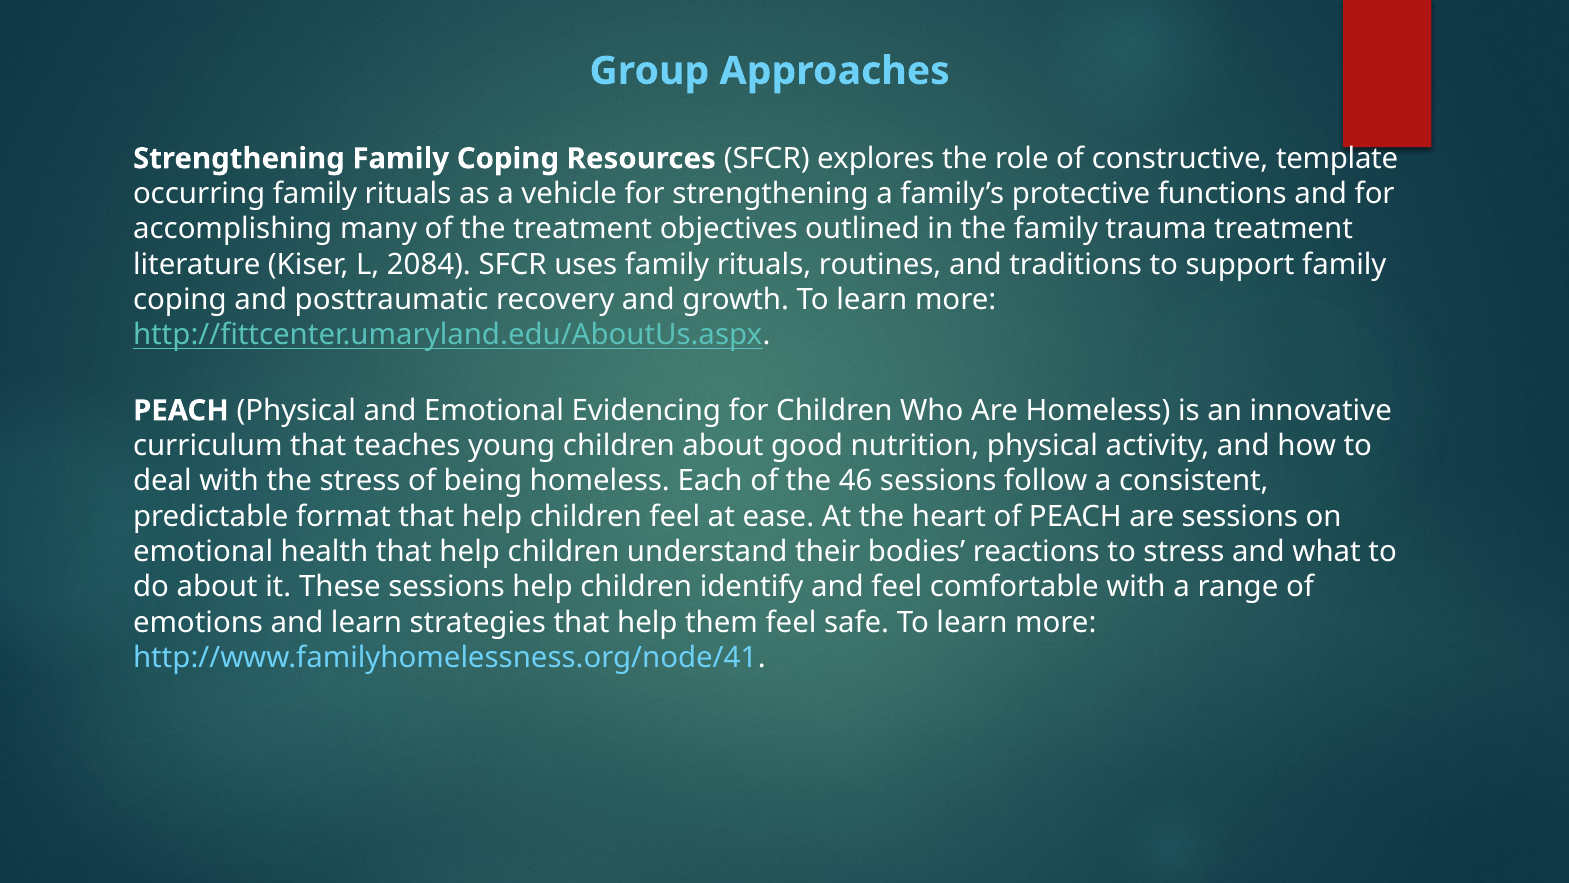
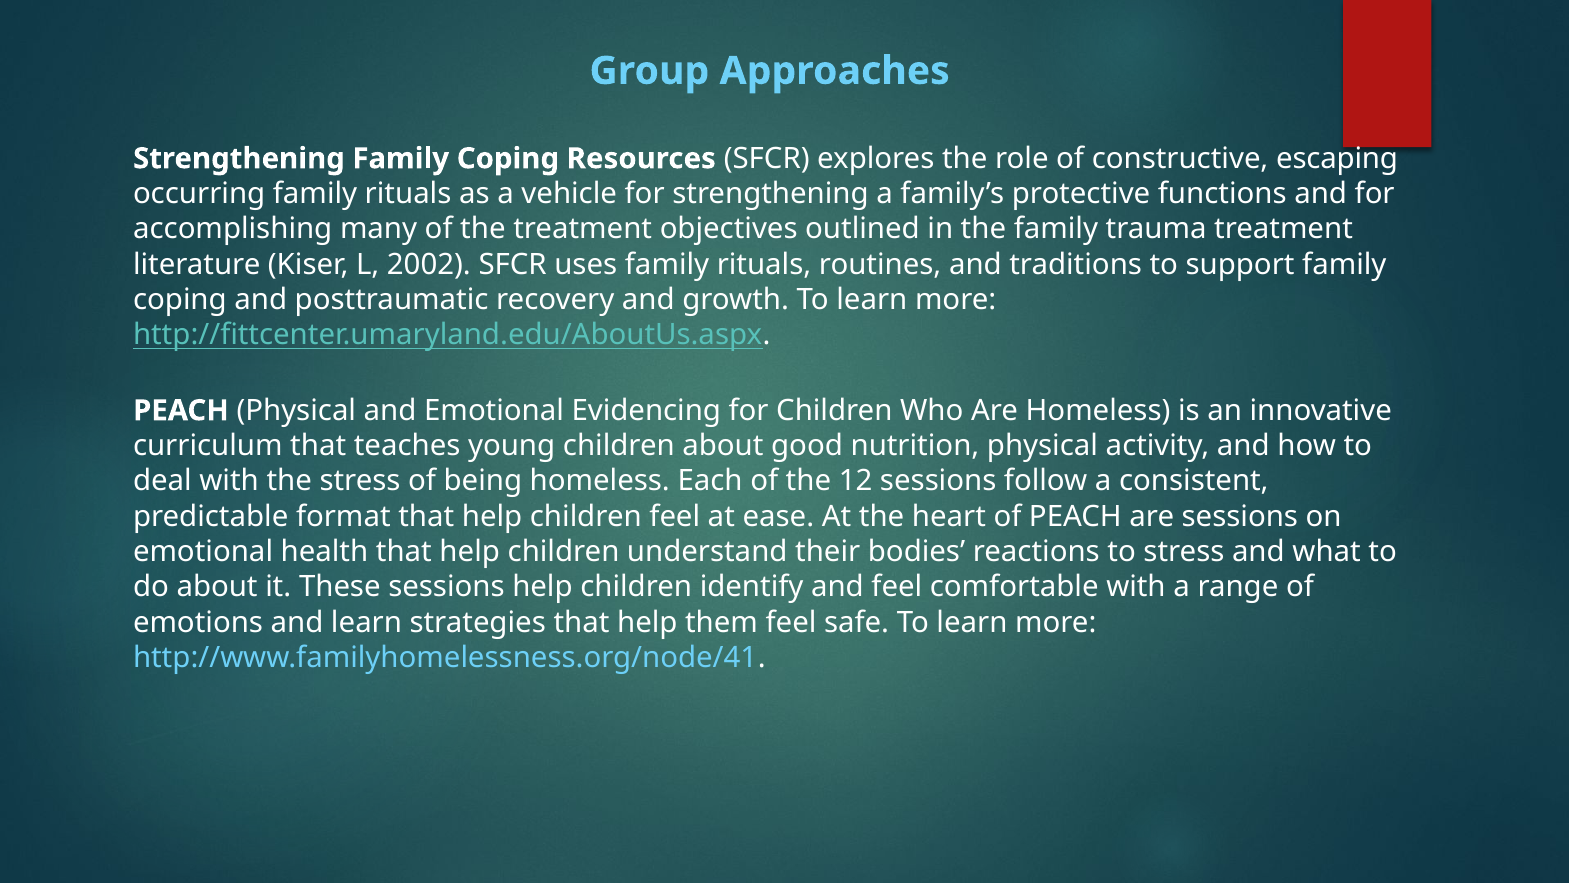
template: template -> escaping
2084: 2084 -> 2002
46: 46 -> 12
